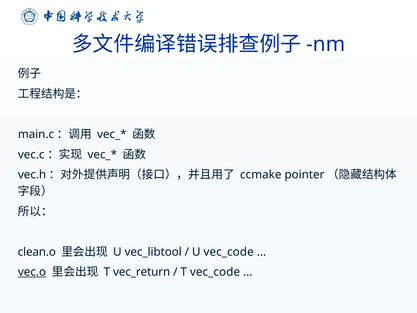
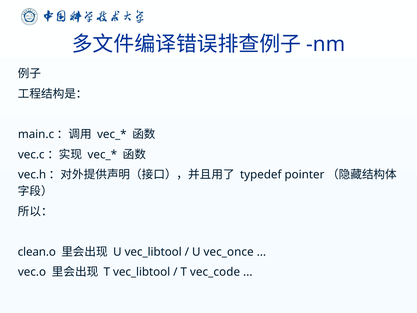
ccmake: ccmake -> typedef
U vec_code: vec_code -> vec_once
vec.o underline: present -> none
T vec_return: vec_return -> vec_libtool
